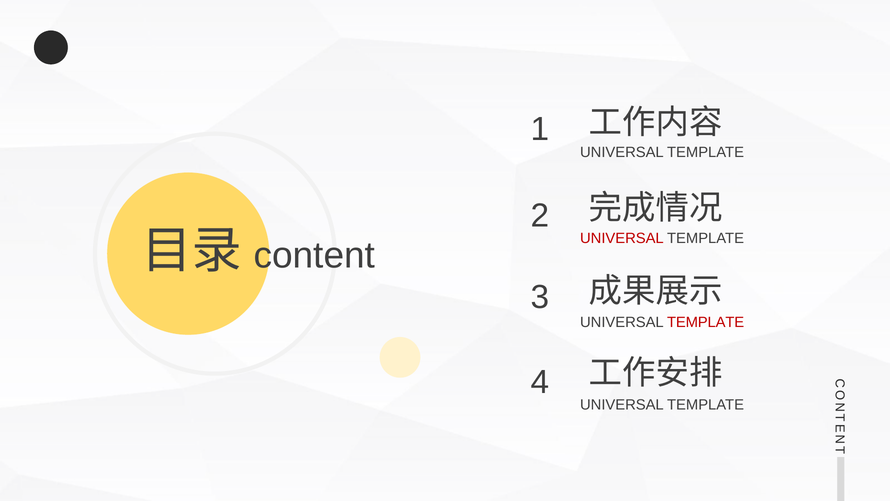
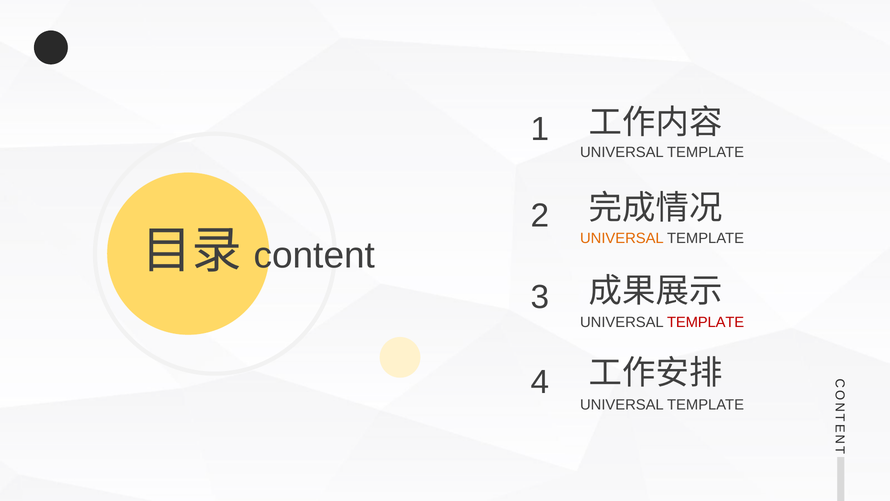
UNIVERSAL at (622, 238) colour: red -> orange
